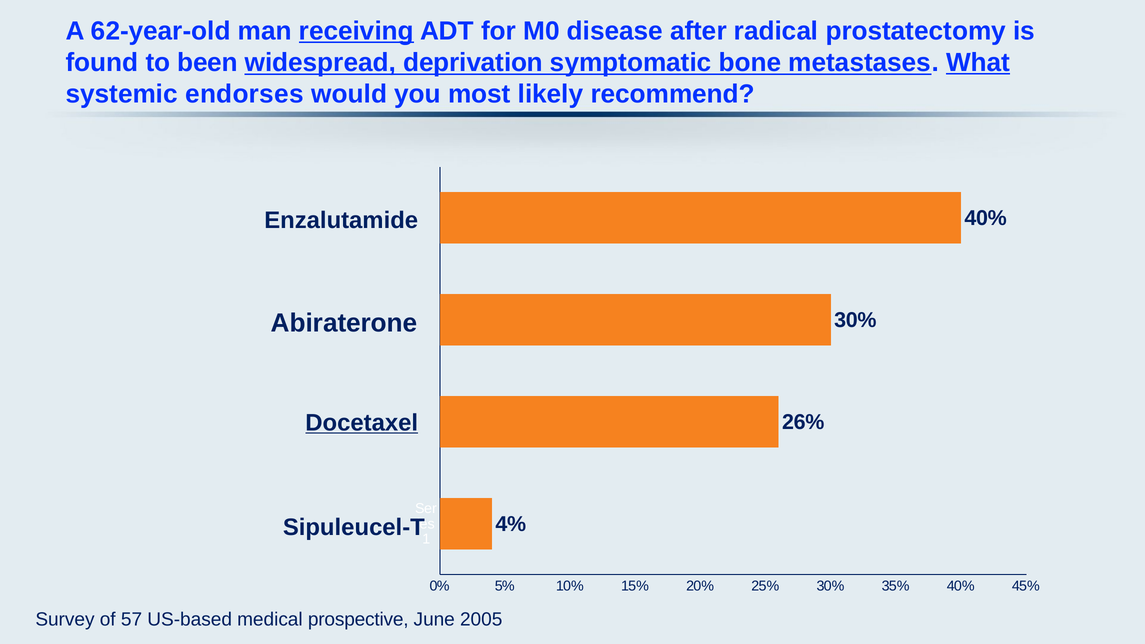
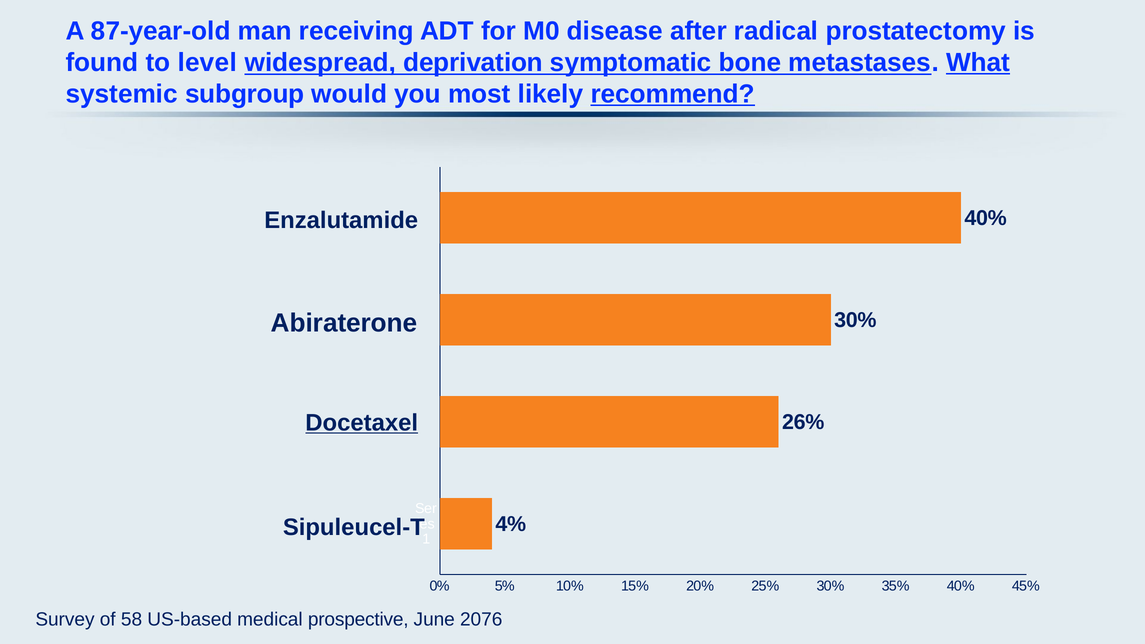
62-year-old: 62-year-old -> 87-year-old
receiving underline: present -> none
been: been -> level
endorses: endorses -> subgroup
recommend underline: none -> present
57: 57 -> 58
2005: 2005 -> 2076
